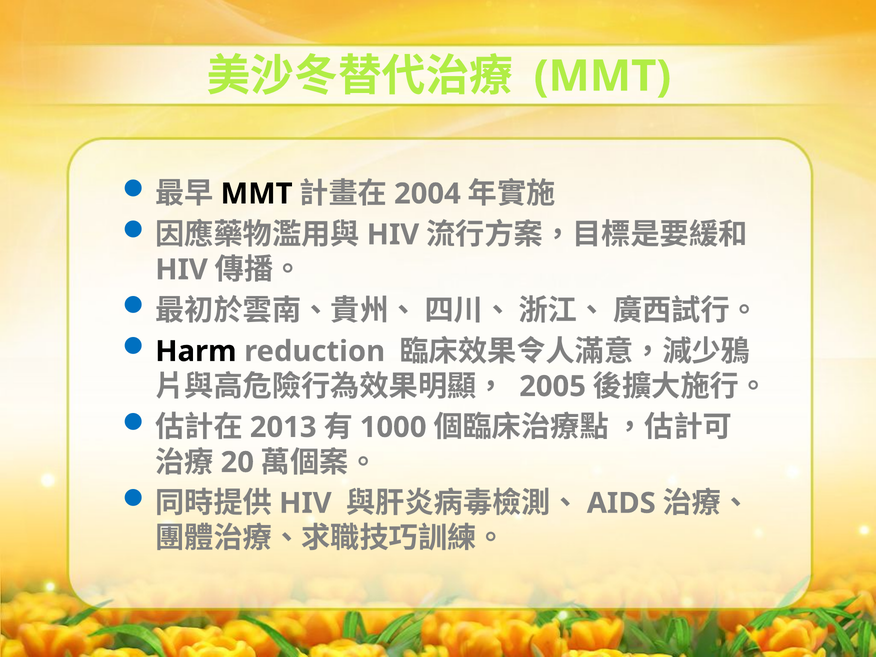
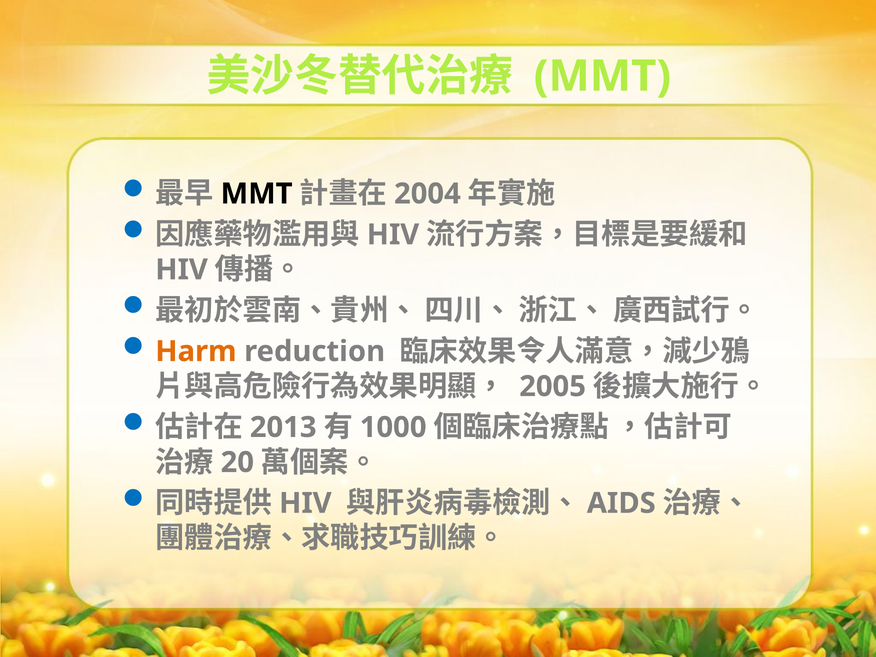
Harm colour: black -> orange
